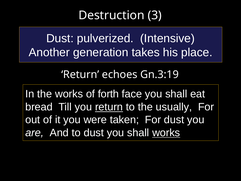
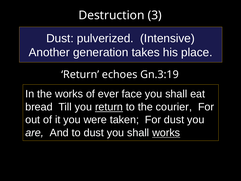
forth: forth -> ever
usually: usually -> courier
